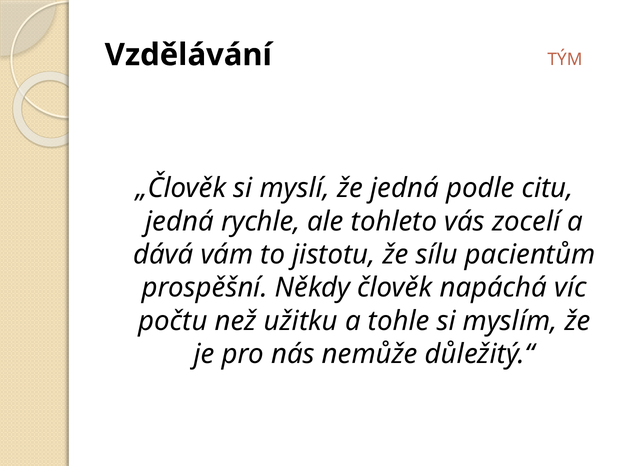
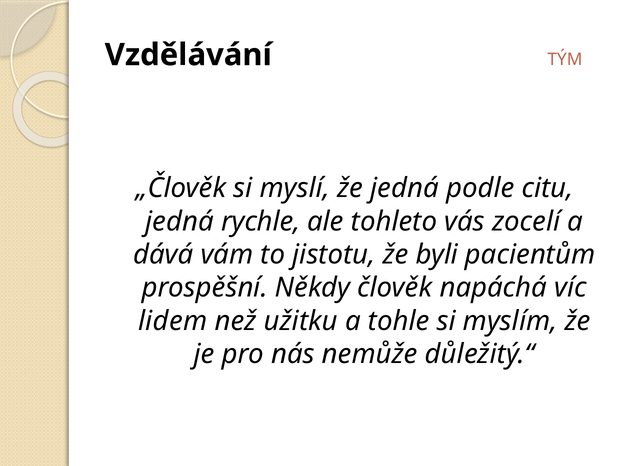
sílu: sílu -> byli
počtu: počtu -> lidem
